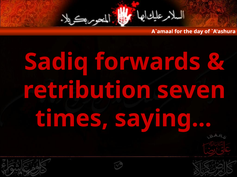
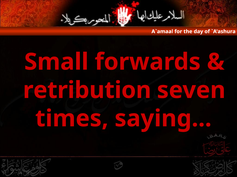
Sadiq: Sadiq -> Small
